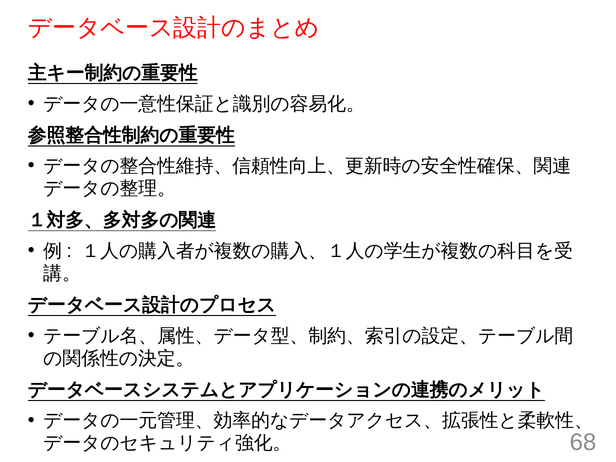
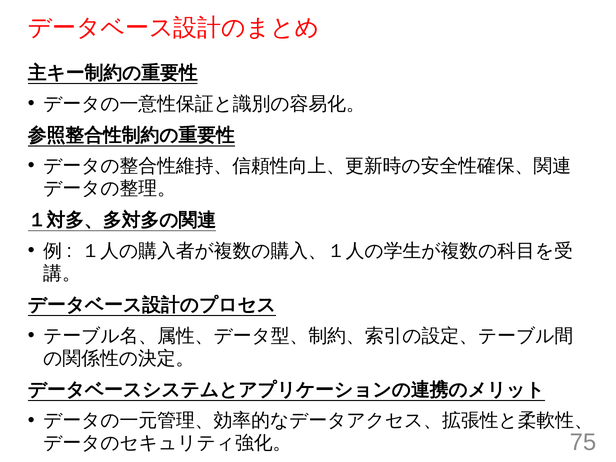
68: 68 -> 75
